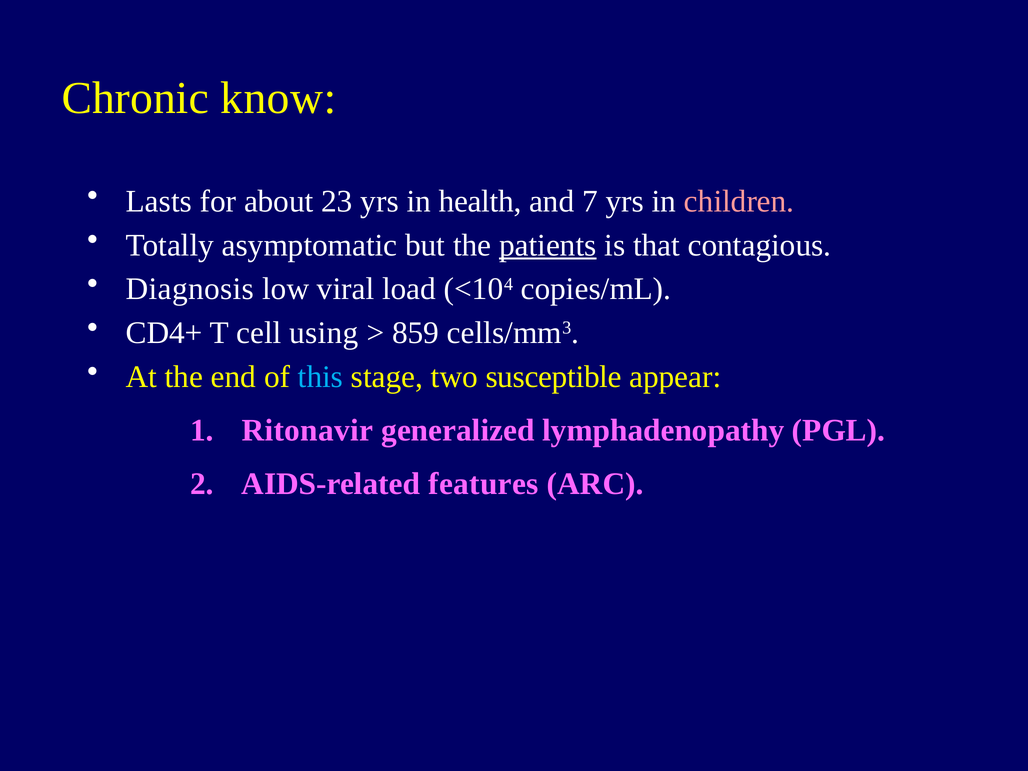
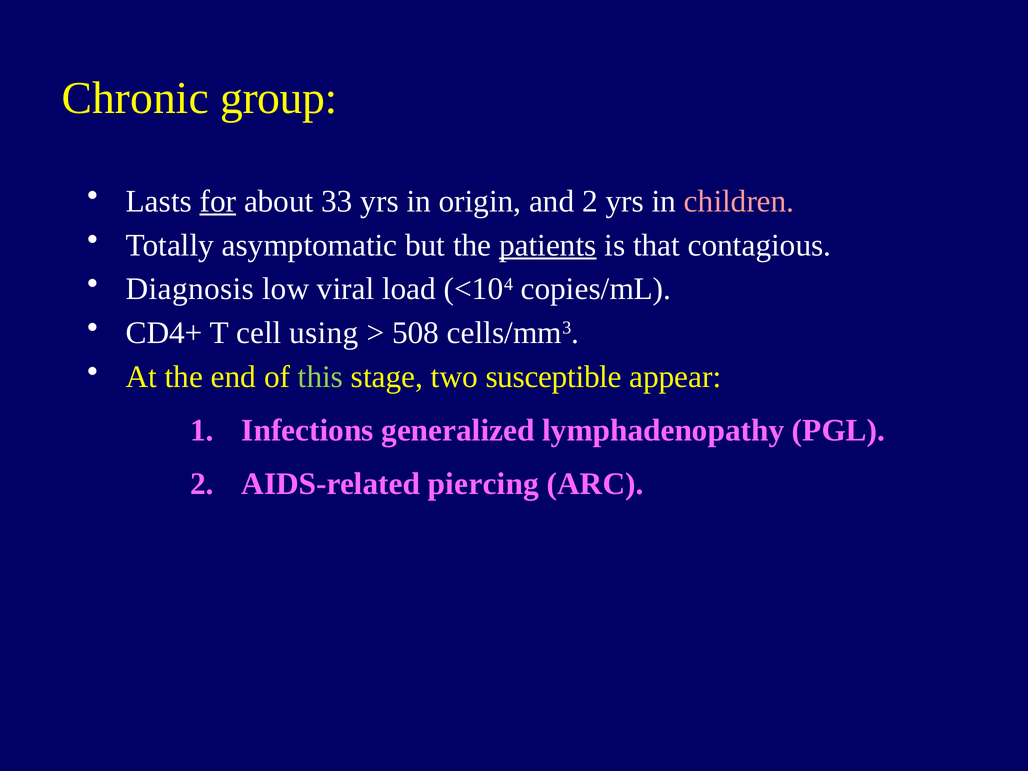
know: know -> group
for underline: none -> present
23: 23 -> 33
health: health -> origin
and 7: 7 -> 2
859: 859 -> 508
this colour: light blue -> light green
Ritonavir: Ritonavir -> Infections
features: features -> piercing
